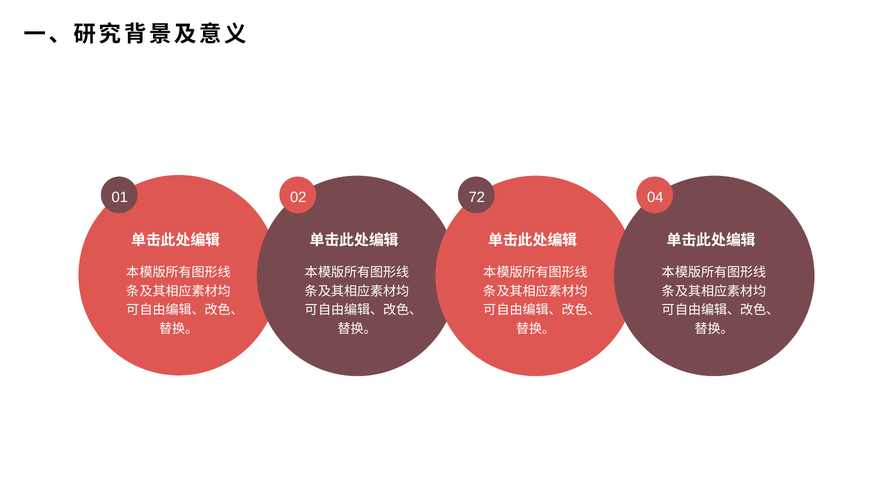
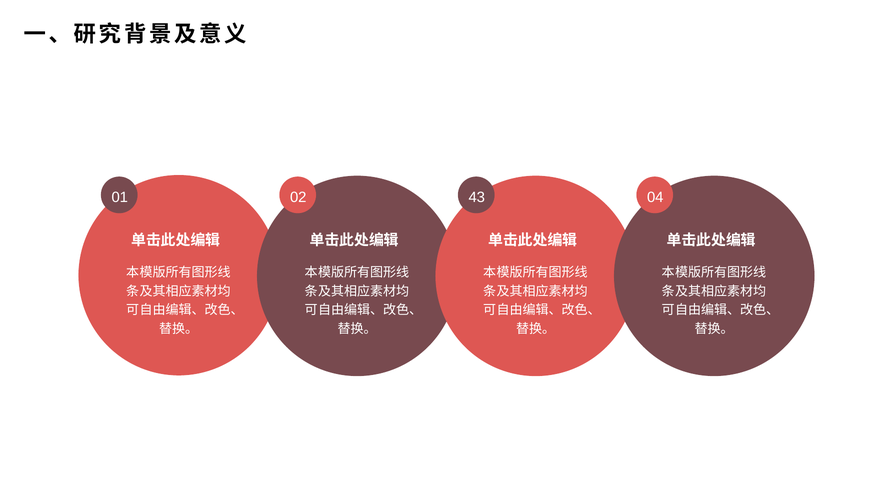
72: 72 -> 43
